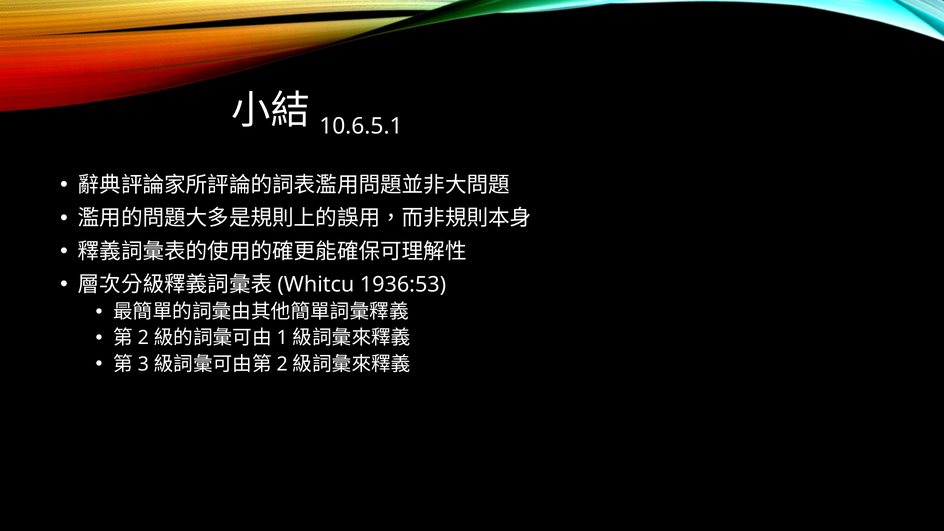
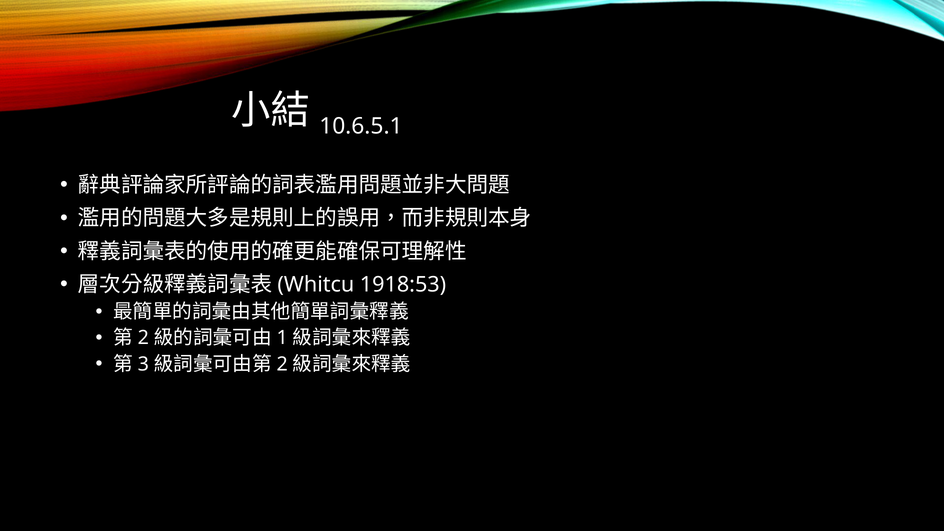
1936:53: 1936:53 -> 1918:53
